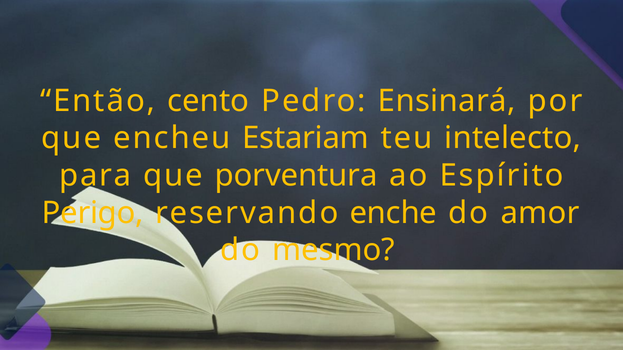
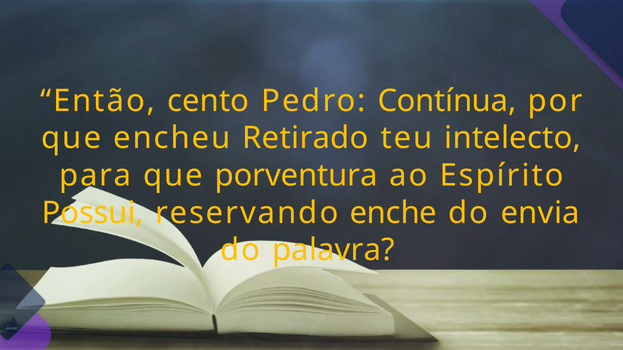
Ensinará: Ensinará -> Contínua
Estariam: Estariam -> Retirado
Perigo: Perigo -> Possui
amor: amor -> envia
mesmo: mesmo -> palavra
